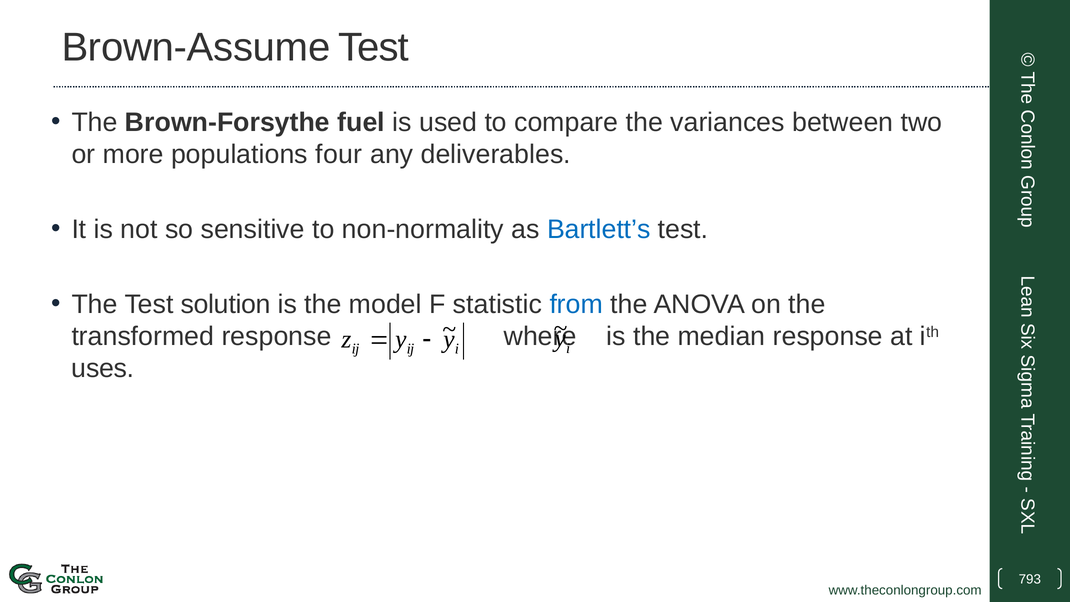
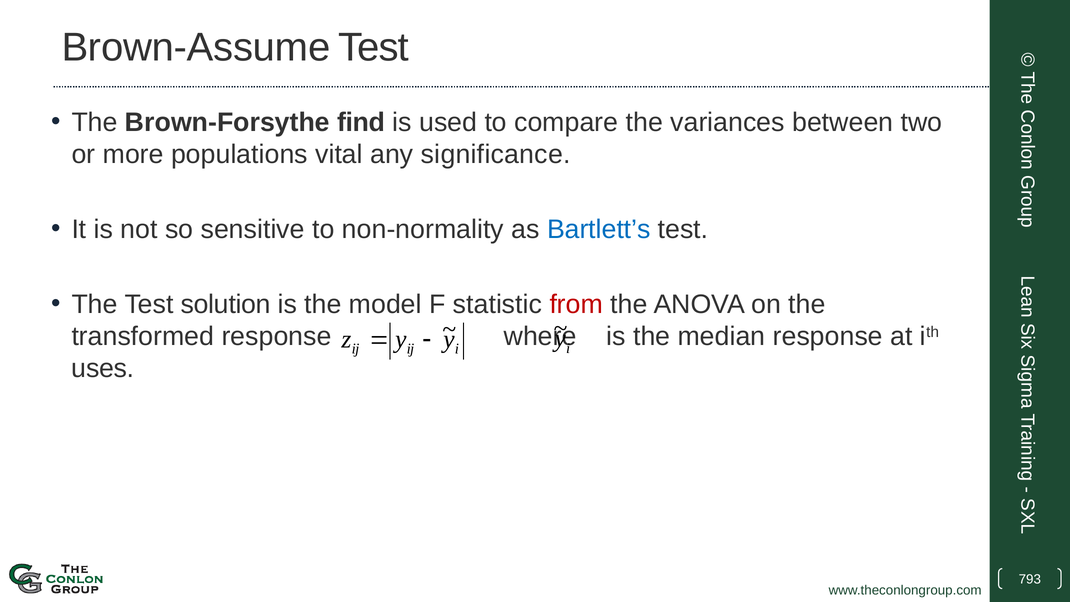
fuel: fuel -> find
four: four -> vital
deliverables: deliverables -> significance
from colour: blue -> red
